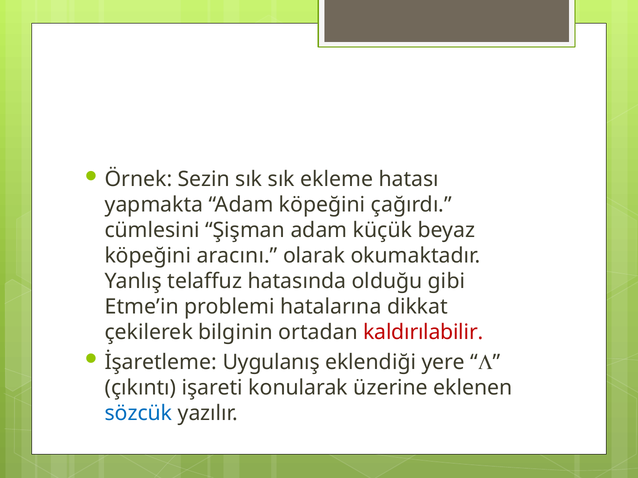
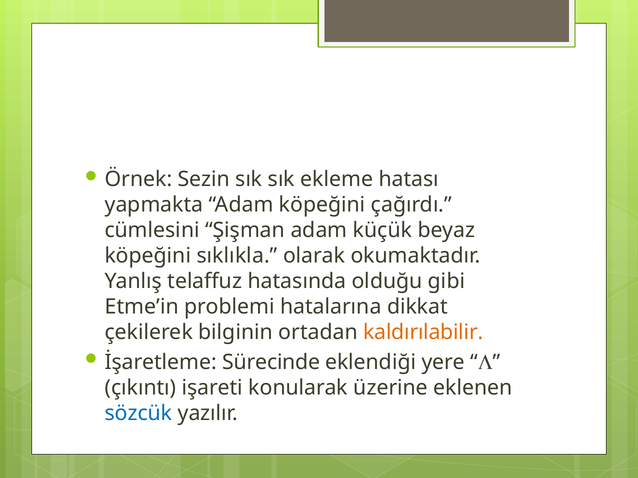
aracını: aracını -> sıklıkla
kaldırılabilir colour: red -> orange
Uygulanış: Uygulanış -> Sürecinde
